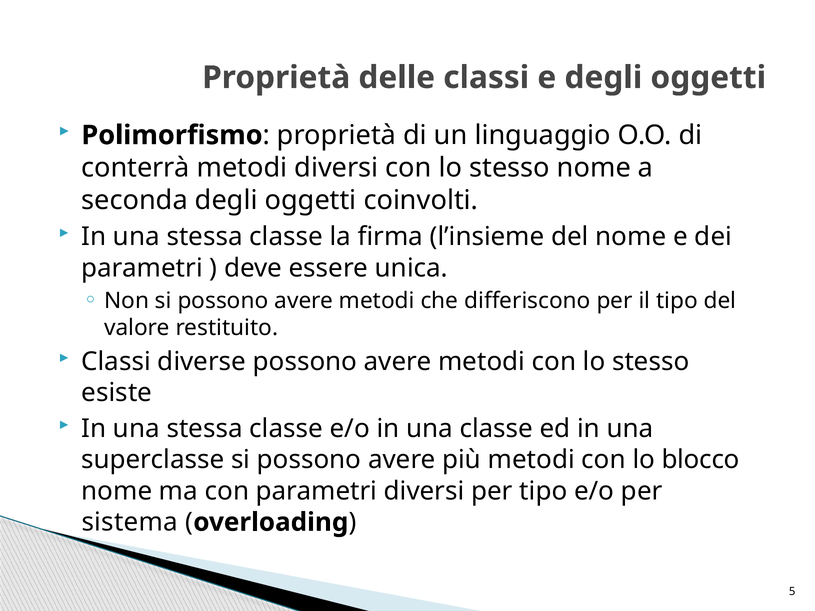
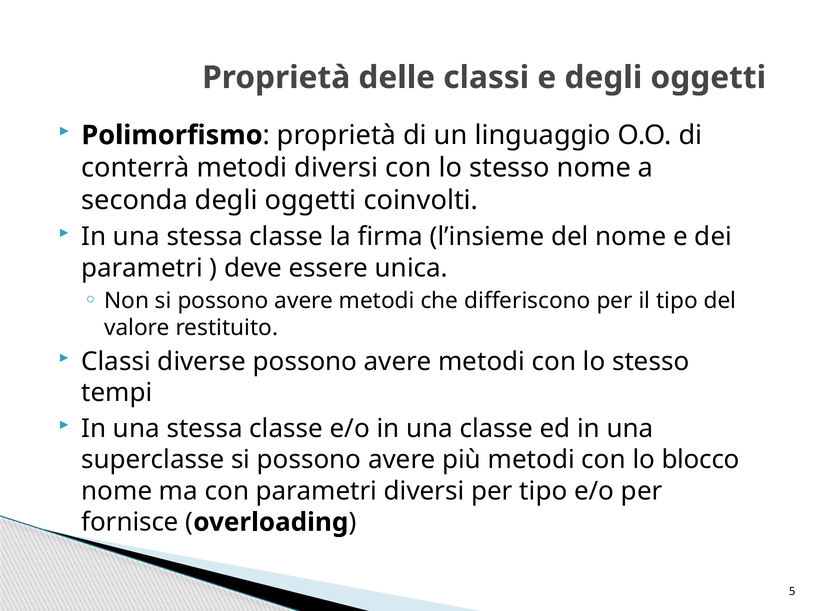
esiste: esiste -> tempi
sistema: sistema -> fornisce
